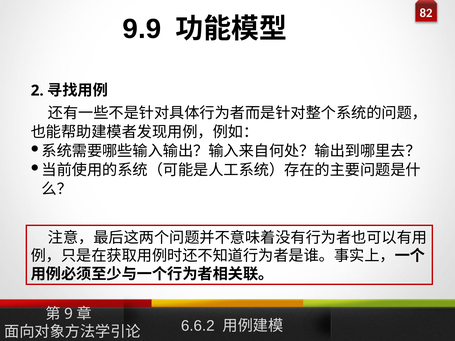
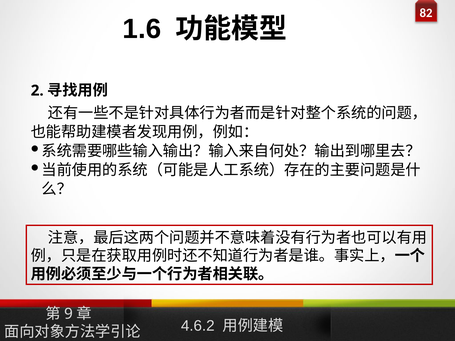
9.9: 9.9 -> 1.6
6.6.2: 6.6.2 -> 4.6.2
